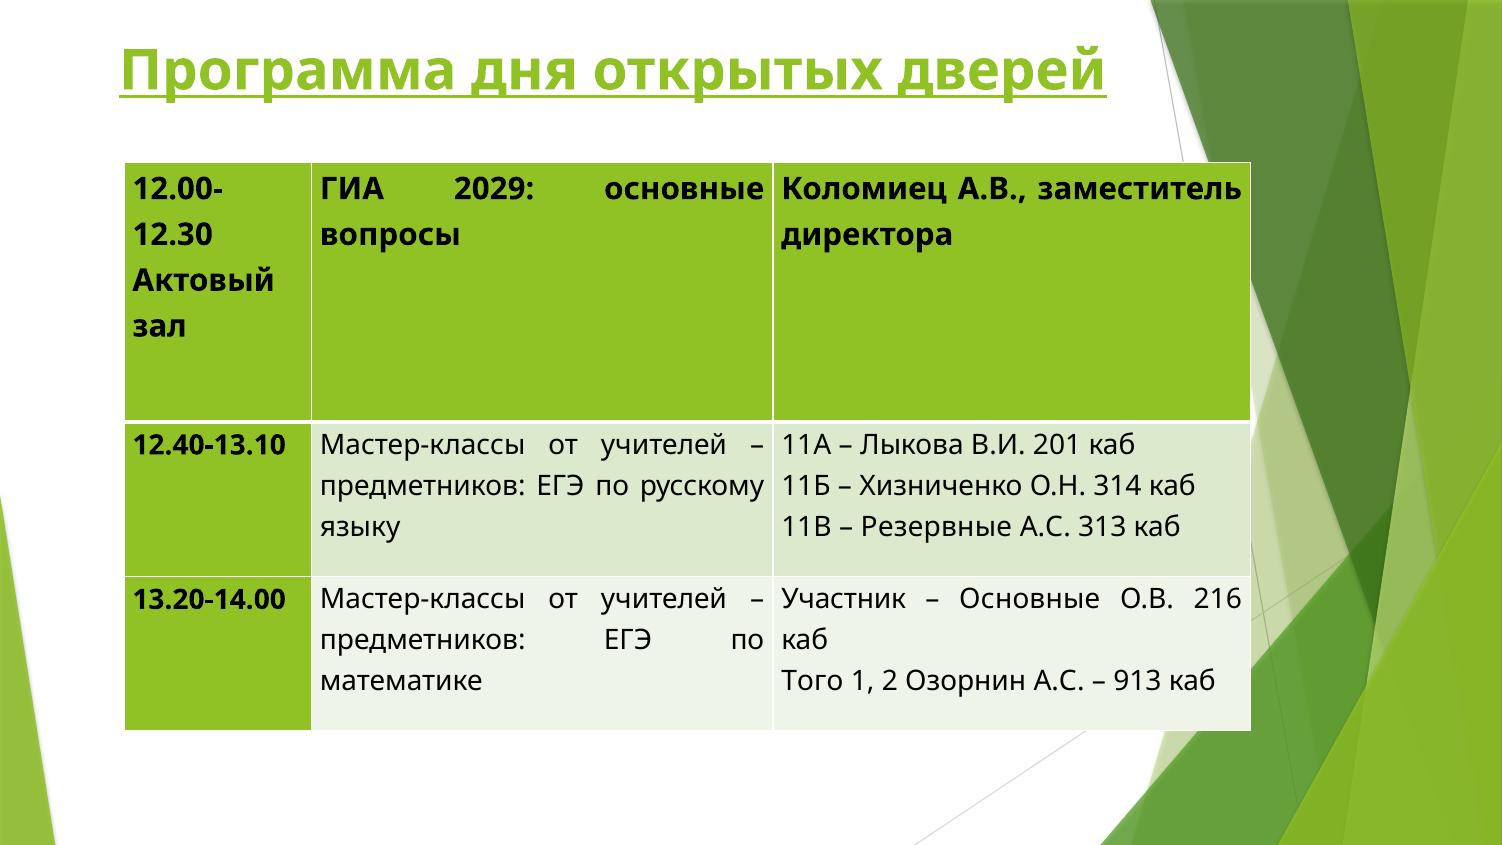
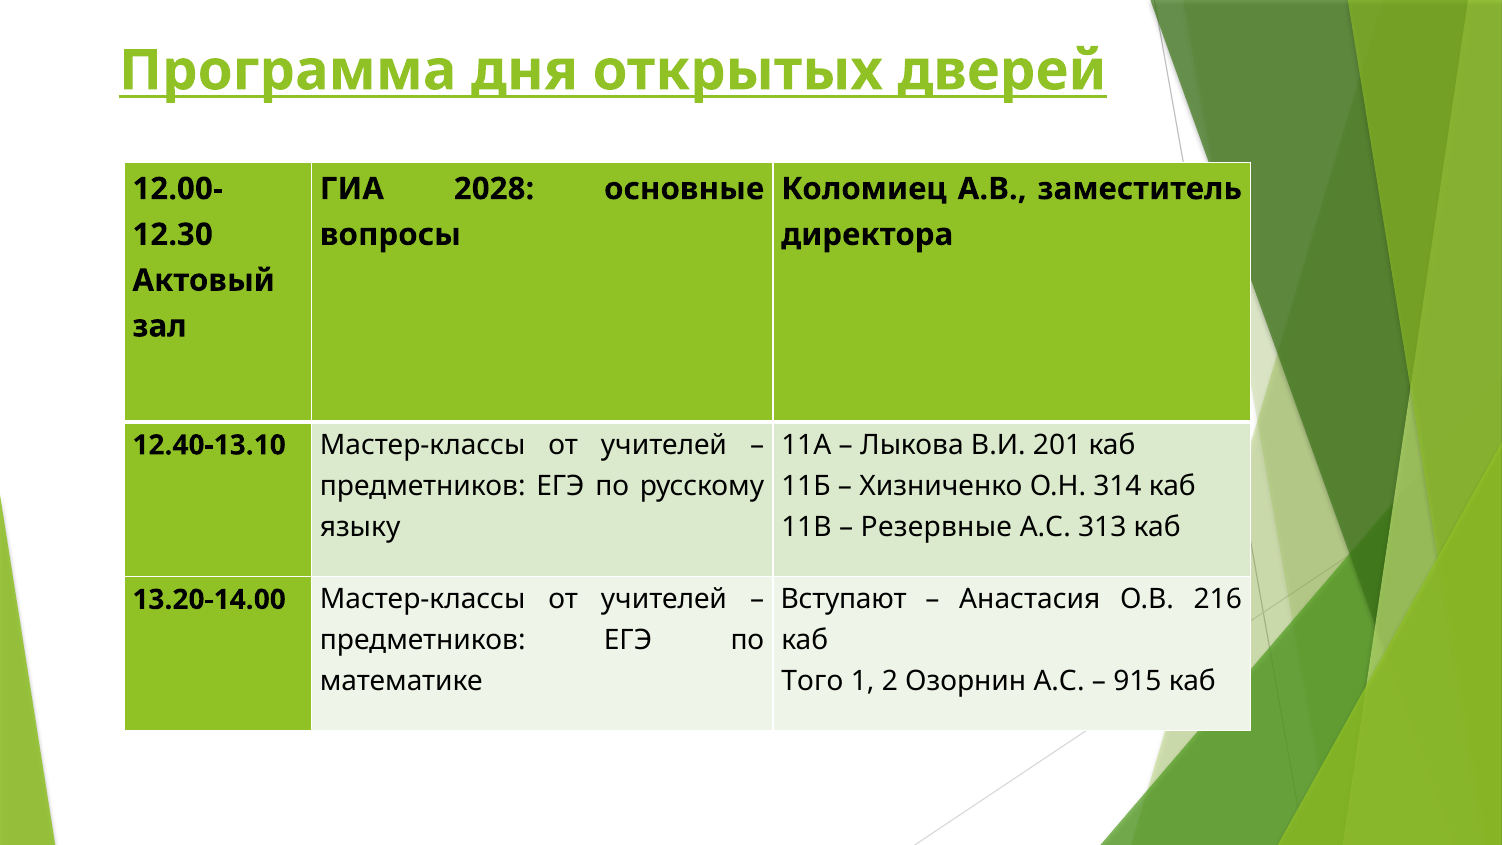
2029: 2029 -> 2028
Участник: Участник -> Вступают
Основные at (1030, 600): Основные -> Анастасия
913: 913 -> 915
